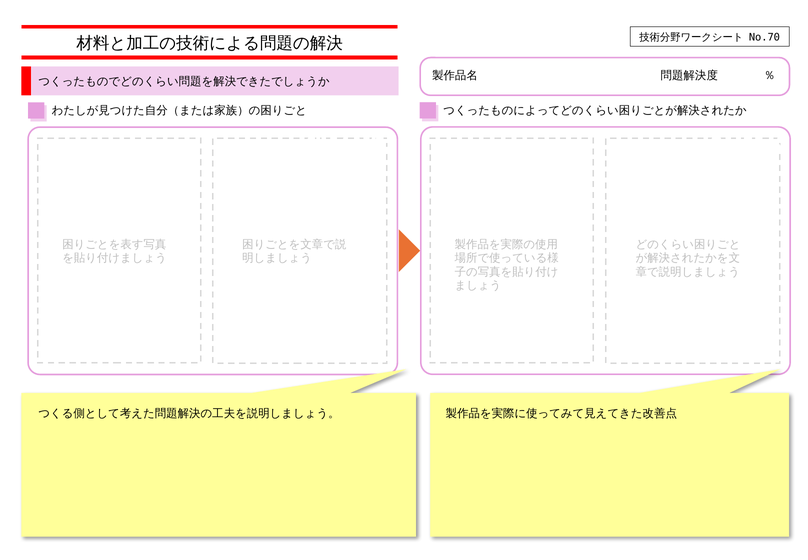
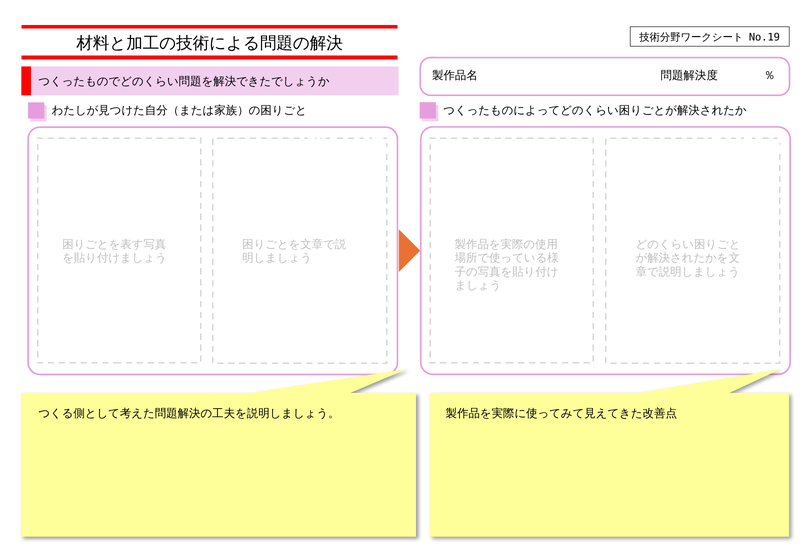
No.70: No.70 -> No.19
